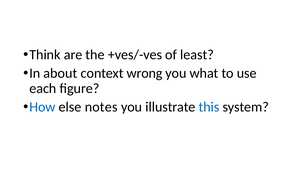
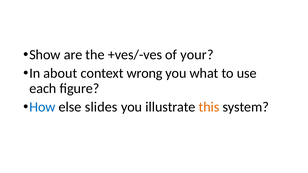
Think: Think -> Show
least: least -> your
notes: notes -> slides
this colour: blue -> orange
